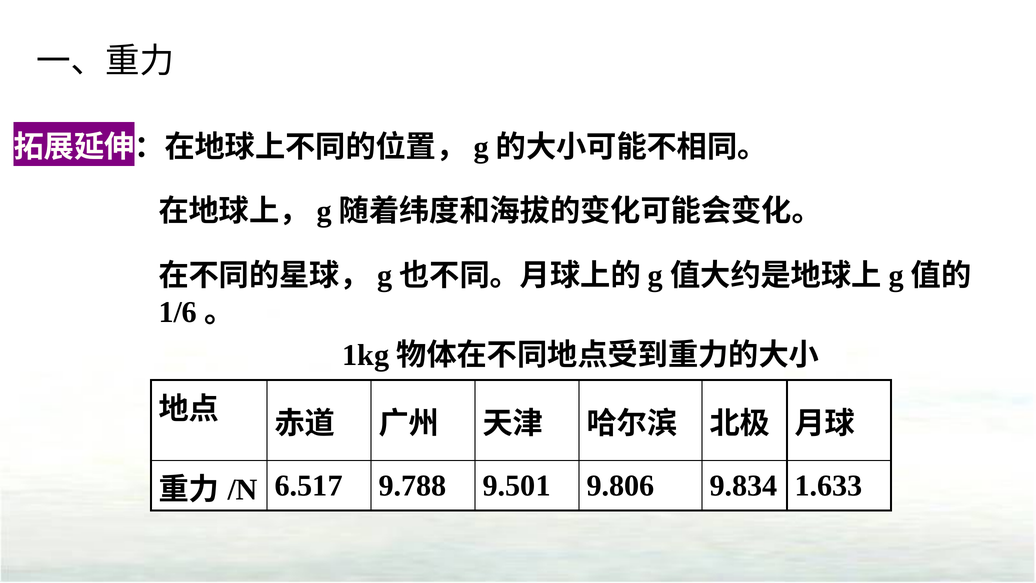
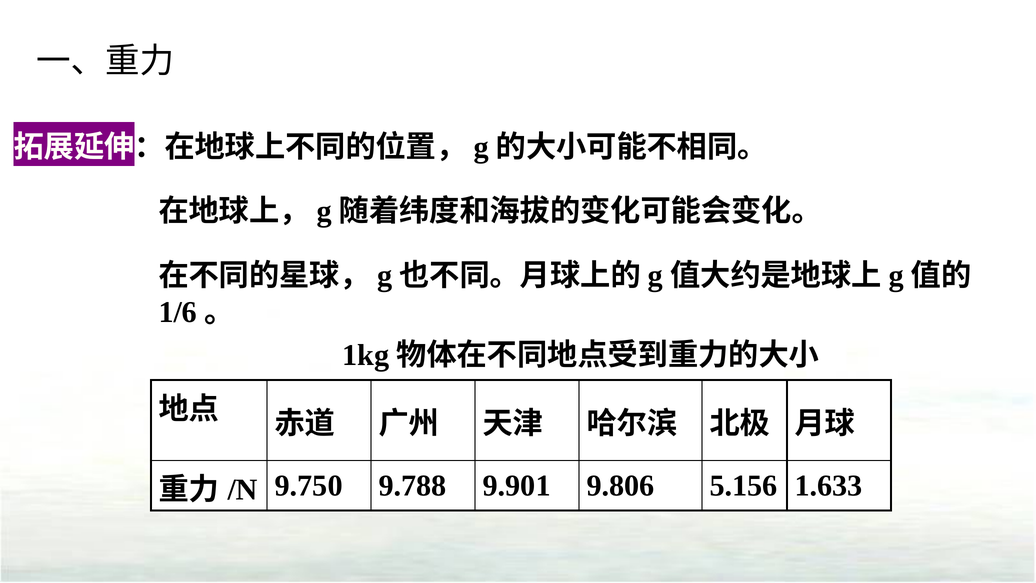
6.517: 6.517 -> 9.750
9.501: 9.501 -> 9.901
9.834: 9.834 -> 5.156
